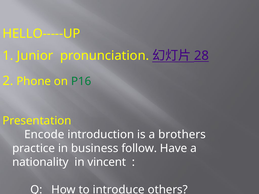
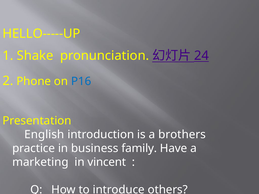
Junior: Junior -> Shake
28: 28 -> 24
P16 colour: green -> blue
Encode: Encode -> English
follow: follow -> family
nationality: nationality -> marketing
